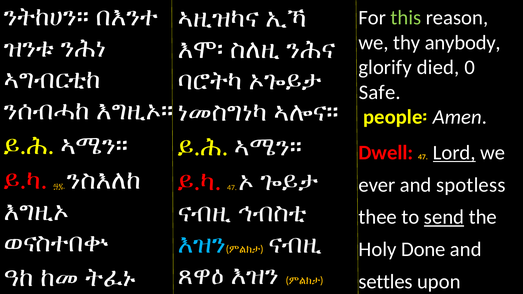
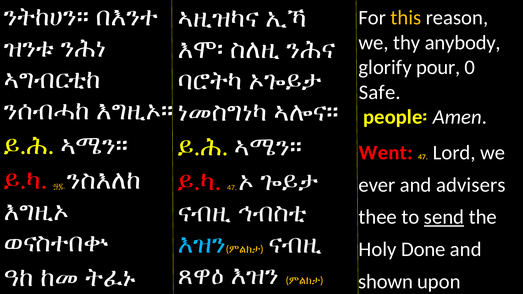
this colour: light green -> yellow
died: died -> pour
Dwell: Dwell -> Went
Lord underline: present -> none
spotless: spotless -> advisers
settles: settles -> shown
